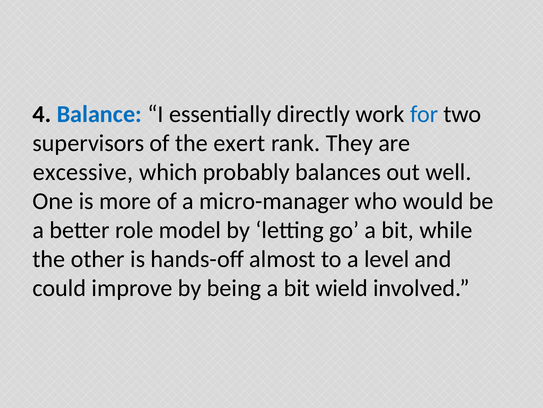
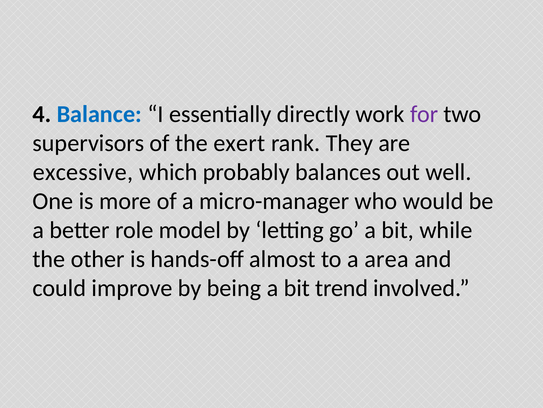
for colour: blue -> purple
level: level -> area
wield: wield -> trend
